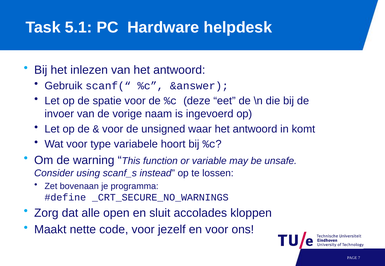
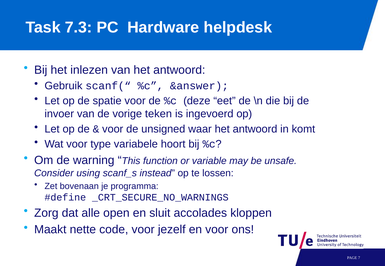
5.1: 5.1 -> 7.3
naam: naam -> teken
